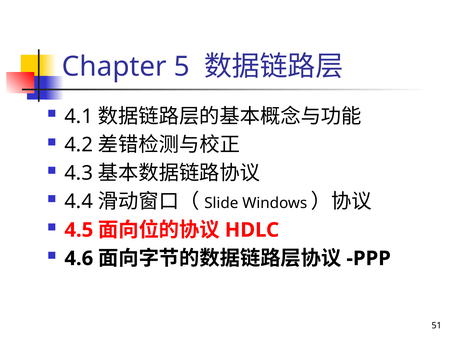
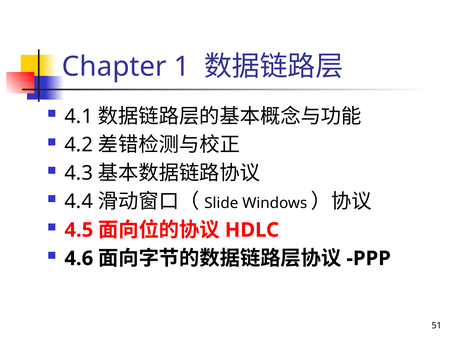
5: 5 -> 1
